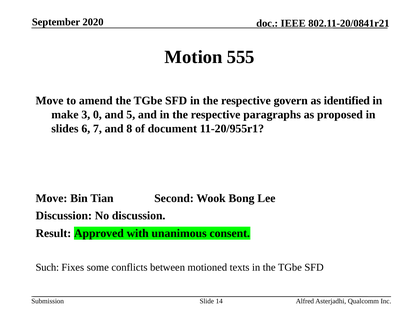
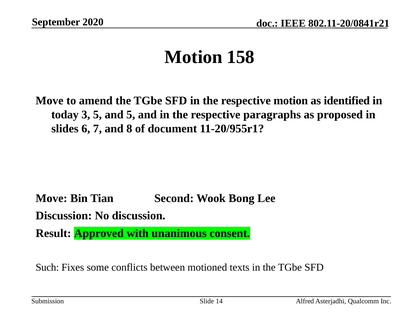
555: 555 -> 158
respective govern: govern -> motion
make: make -> today
3 0: 0 -> 5
